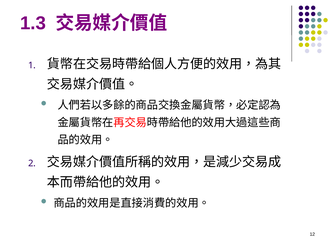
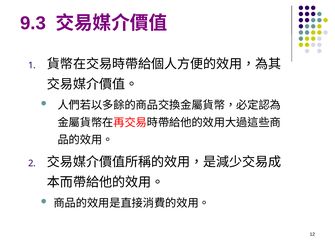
1.3: 1.3 -> 9.3
